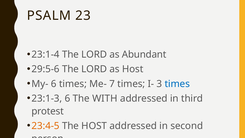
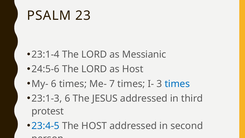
Abundant: Abundant -> Messianic
29:5-6: 29:5-6 -> 24:5-6
WITH: WITH -> JESUS
23:4-5 colour: orange -> blue
